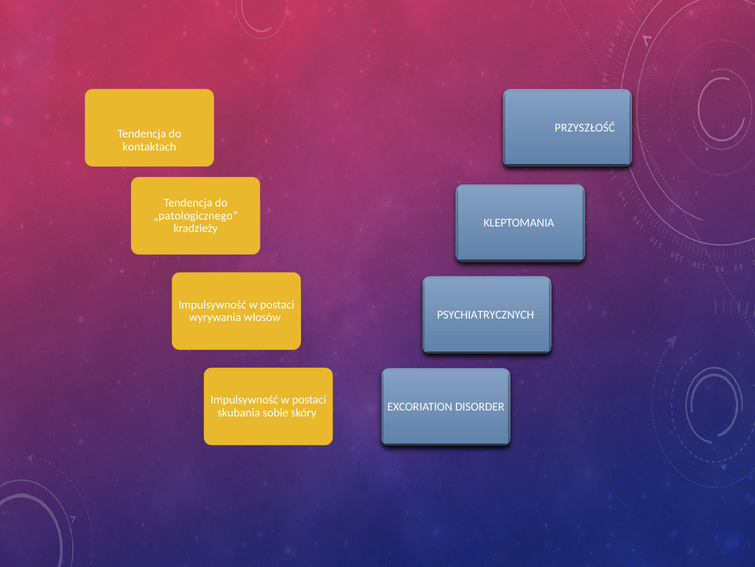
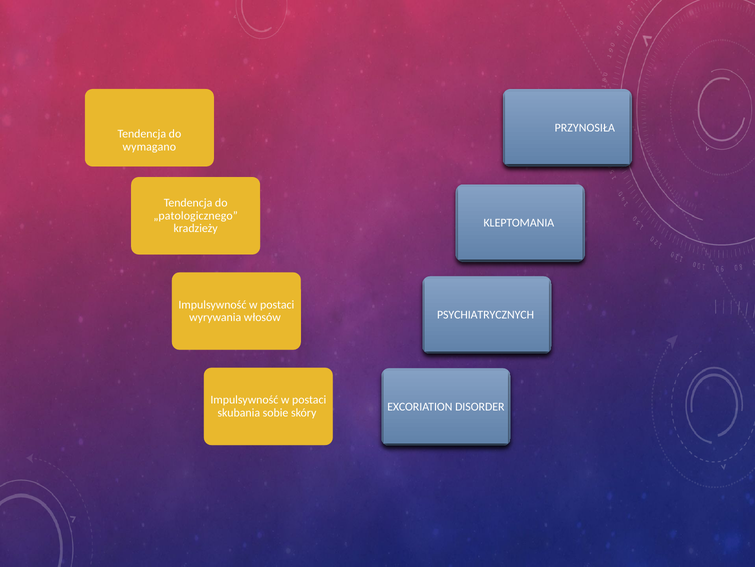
PRZYSZŁOŚĆ: PRZYSZŁOŚĆ -> PRZYNOSIŁA
kontaktach: kontaktach -> wymagano
